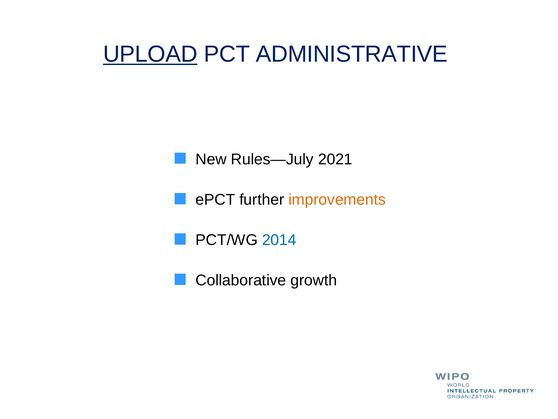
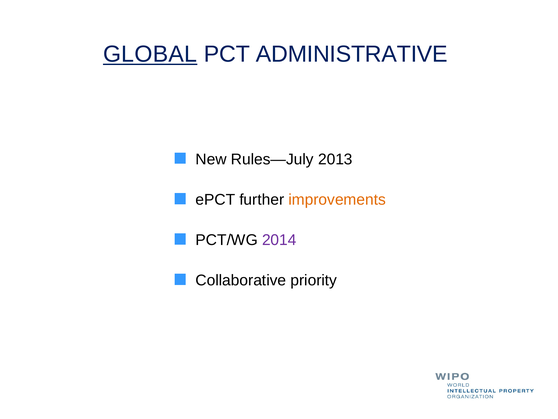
UPLOAD: UPLOAD -> GLOBAL
2021: 2021 -> 2013
2014 colour: blue -> purple
growth: growth -> priority
